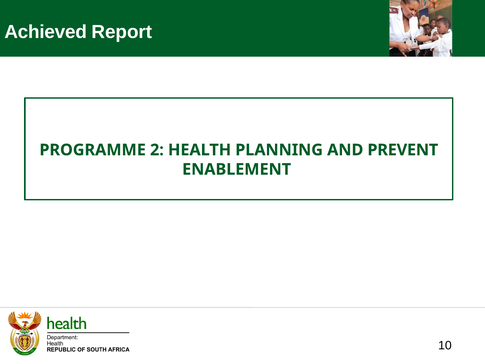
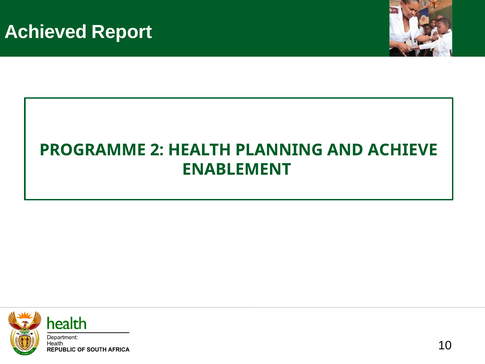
PREVENT: PREVENT -> ACHIEVE
